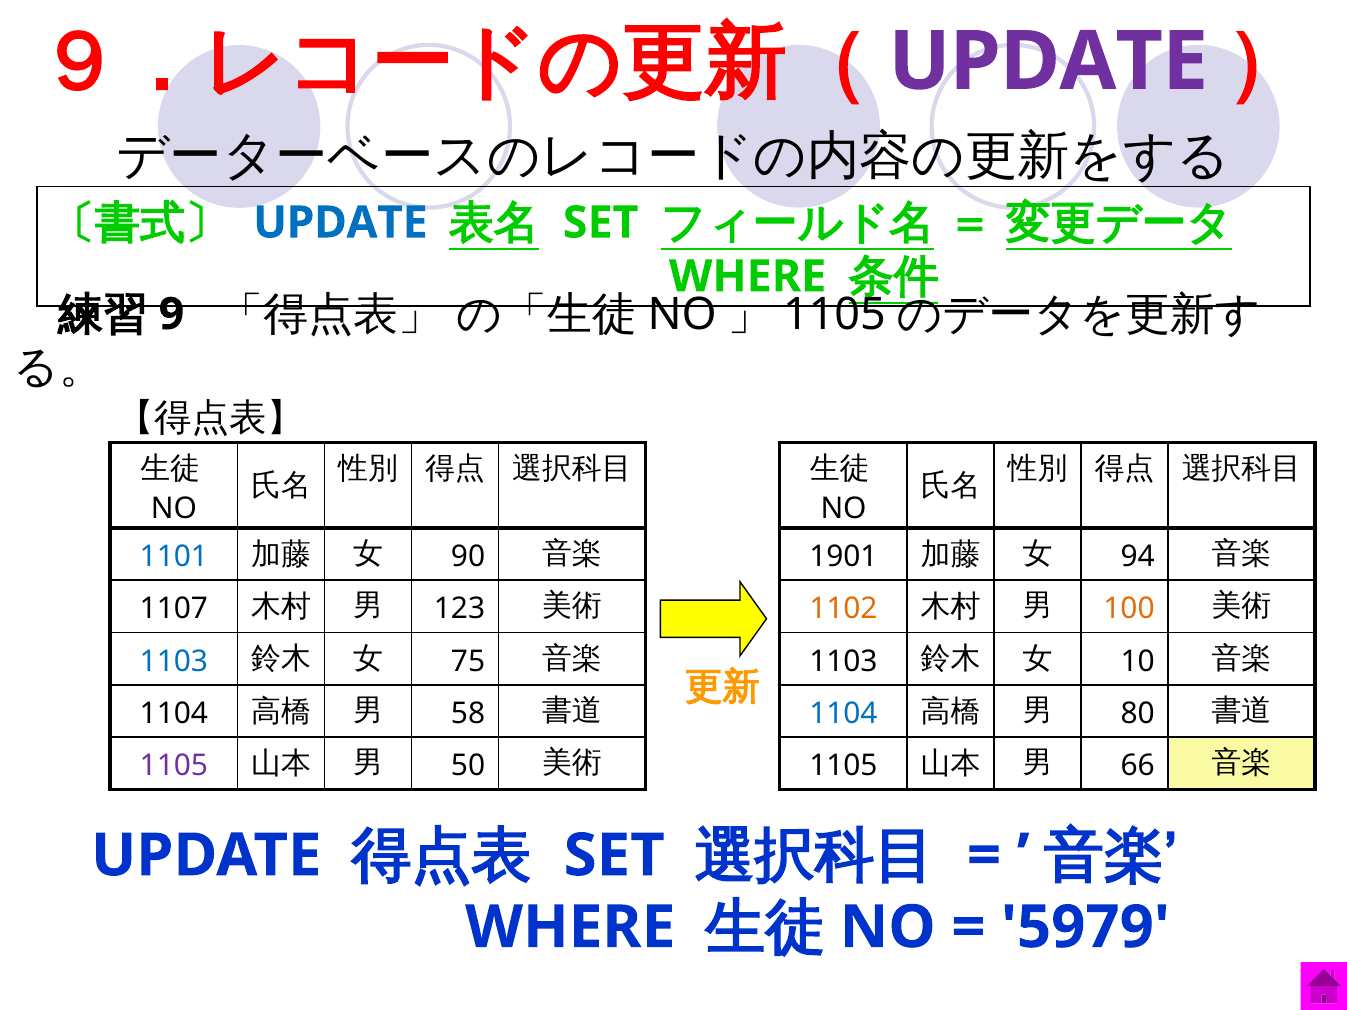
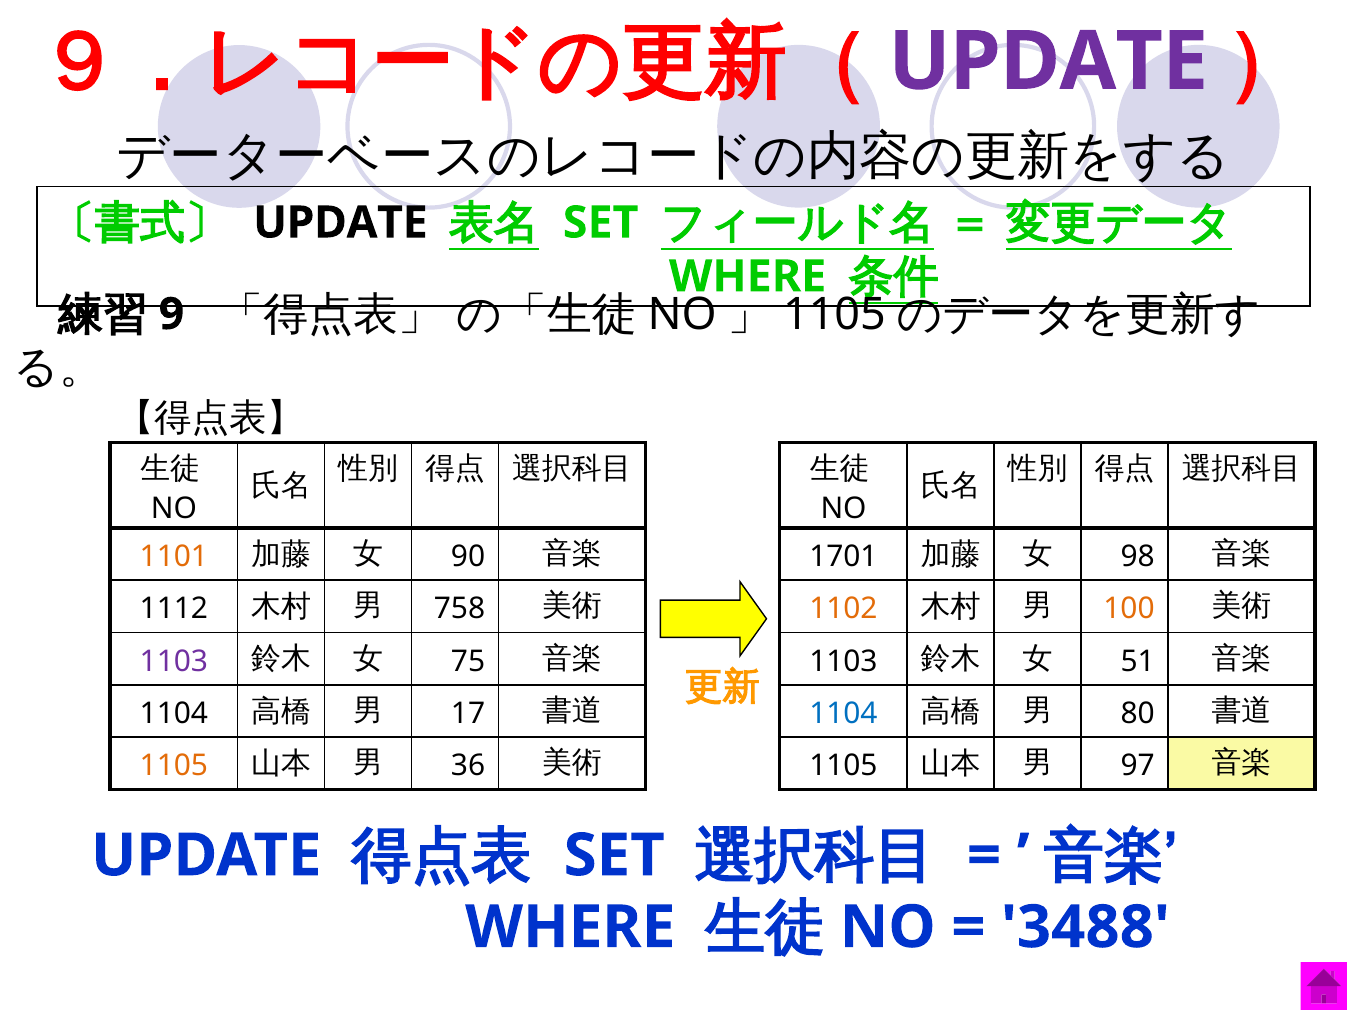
UPDATE at (340, 223) colour: blue -> black
1101 colour: blue -> orange
1901: 1901 -> 1701
94: 94 -> 98
1107: 1107 -> 1112
123: 123 -> 758
1103 at (174, 661) colour: blue -> purple
10: 10 -> 51
58: 58 -> 17
1105 at (174, 766) colour: purple -> orange
50: 50 -> 36
66: 66 -> 97
5979: 5979 -> 3488
